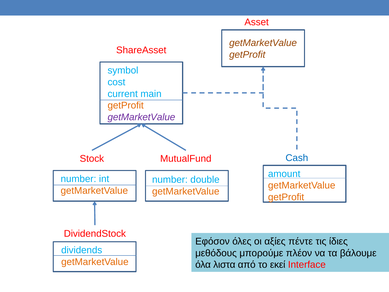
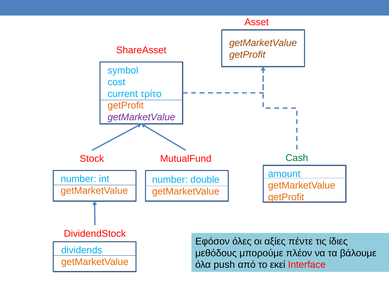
main: main -> τρίτο
Cash colour: blue -> green
λιστα: λιστα -> push
